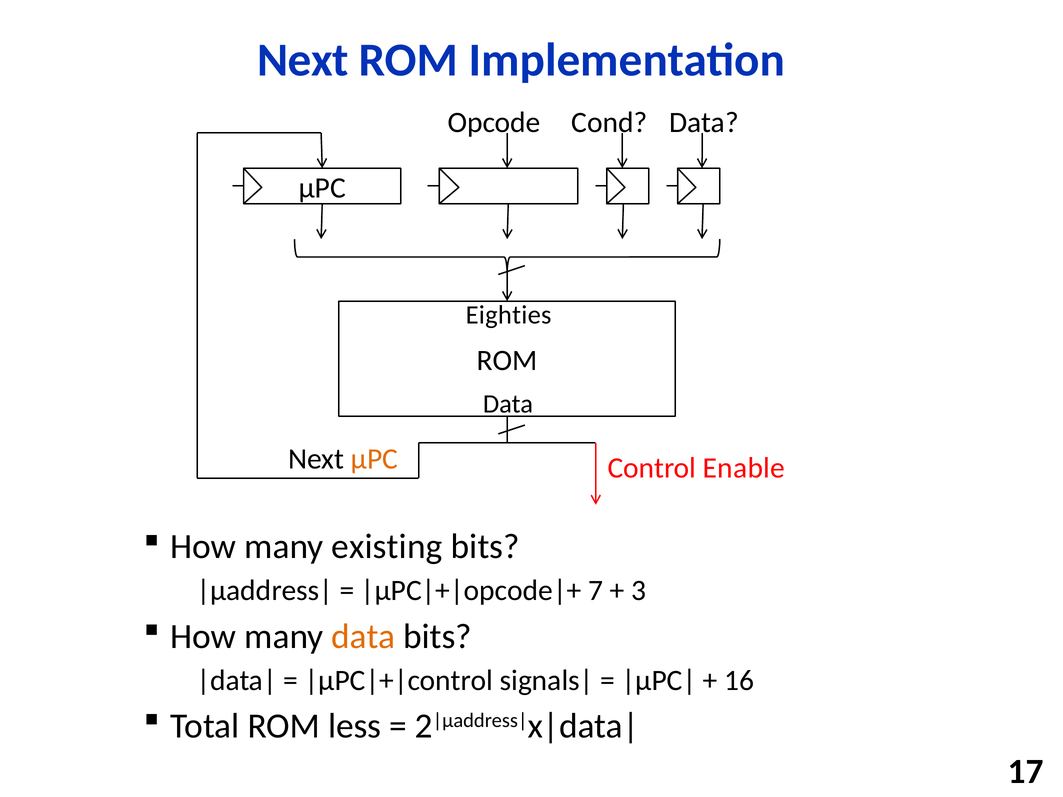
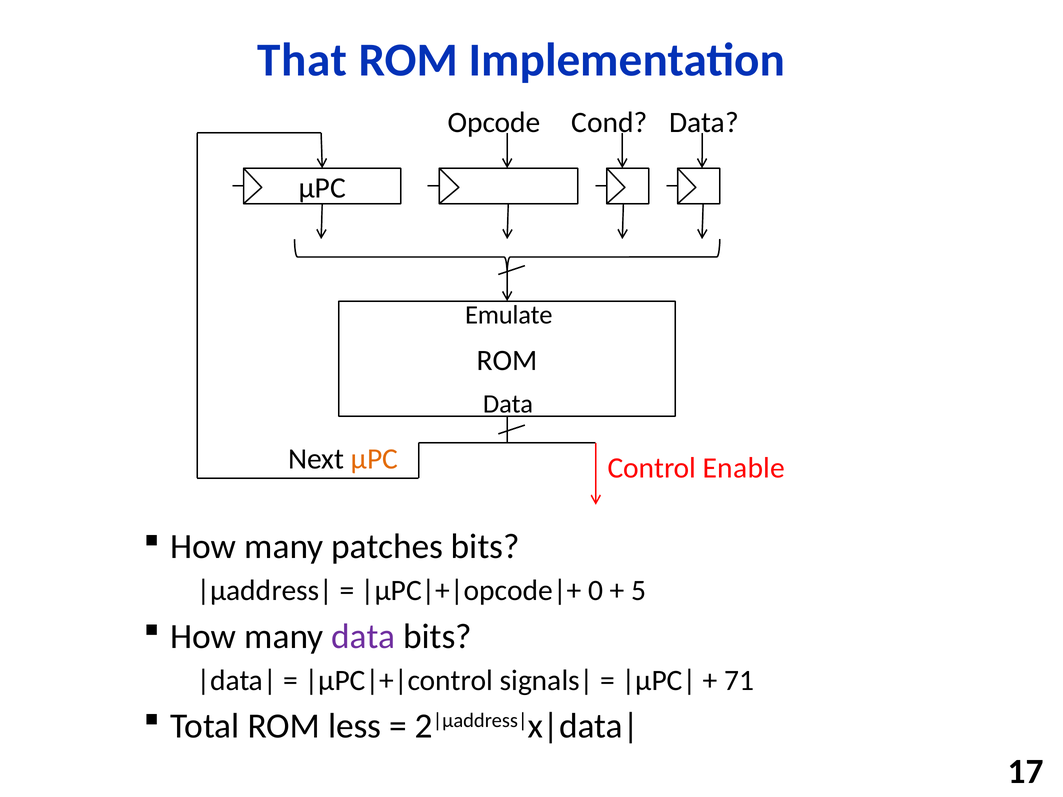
Next at (303, 60): Next -> That
Eighties: Eighties -> Emulate
existing: existing -> patches
7: 7 -> 0
3: 3 -> 5
data at (363, 637) colour: orange -> purple
16: 16 -> 71
